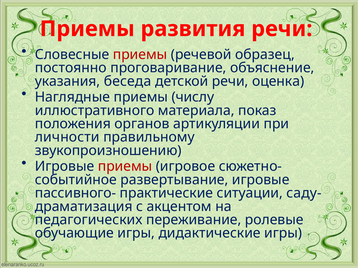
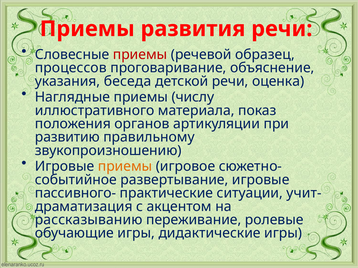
постоянно: постоянно -> процессов
личности: личности -> развитию
приемы at (125, 167) colour: red -> orange
саду-: саду- -> учит-
педагогических: педагогических -> рассказыванию
